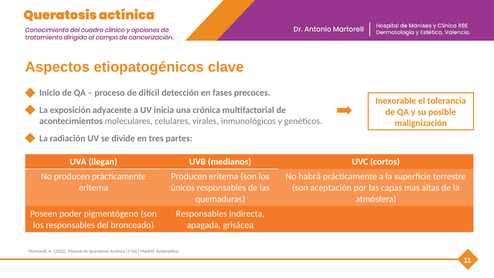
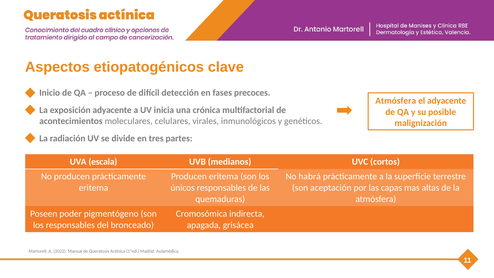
Inexorable at (396, 101): Inexorable -> Atmósfera
el tolerancia: tolerancia -> adyacente
llegan: llegan -> escala
Responsables at (201, 214): Responsables -> Cromosómica
